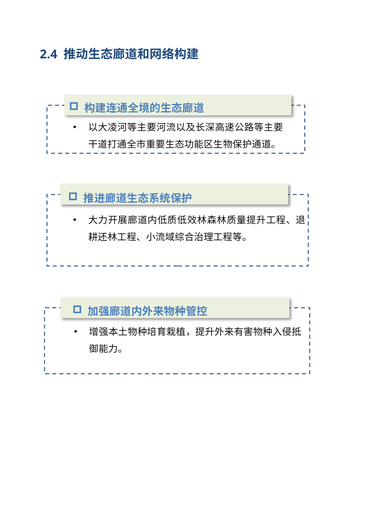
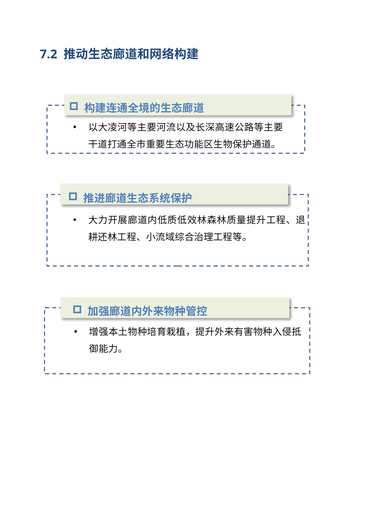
2.4: 2.4 -> 7.2
